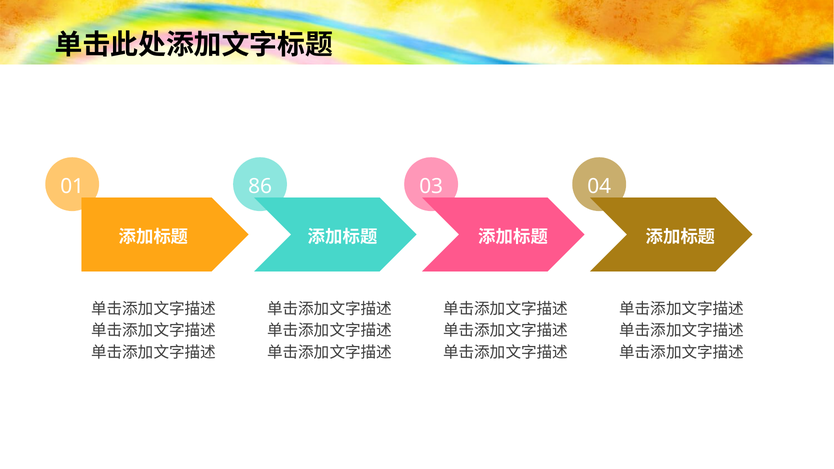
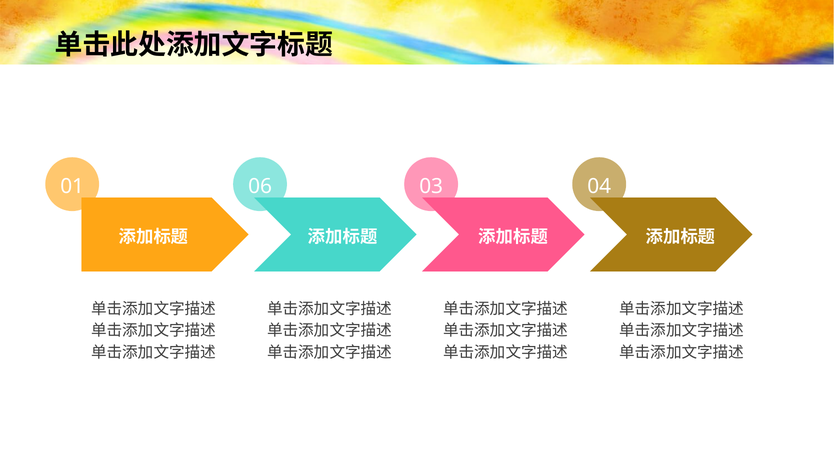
86: 86 -> 06
